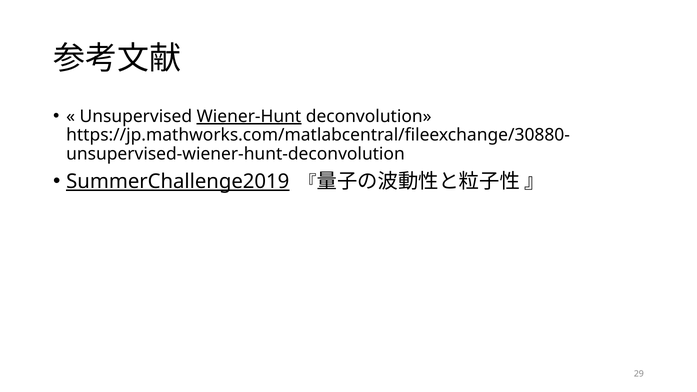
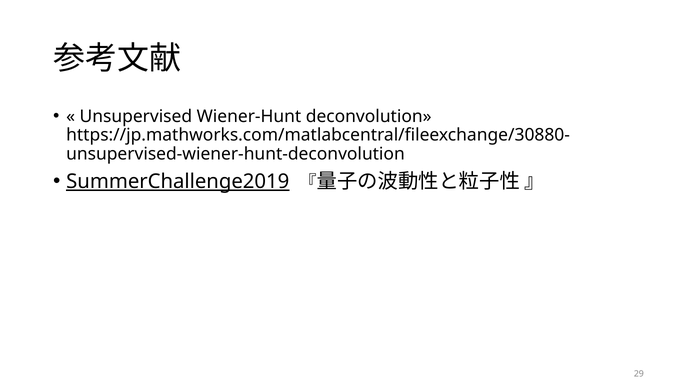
Wiener-Hunt underline: present -> none
